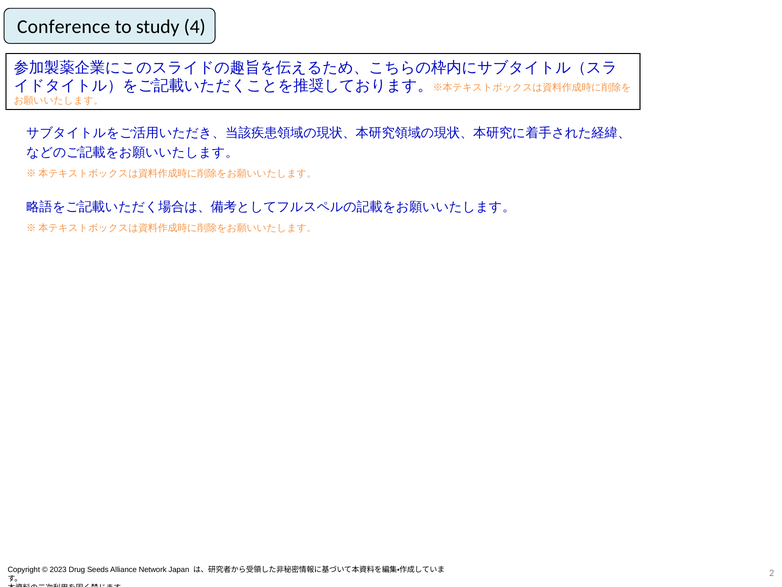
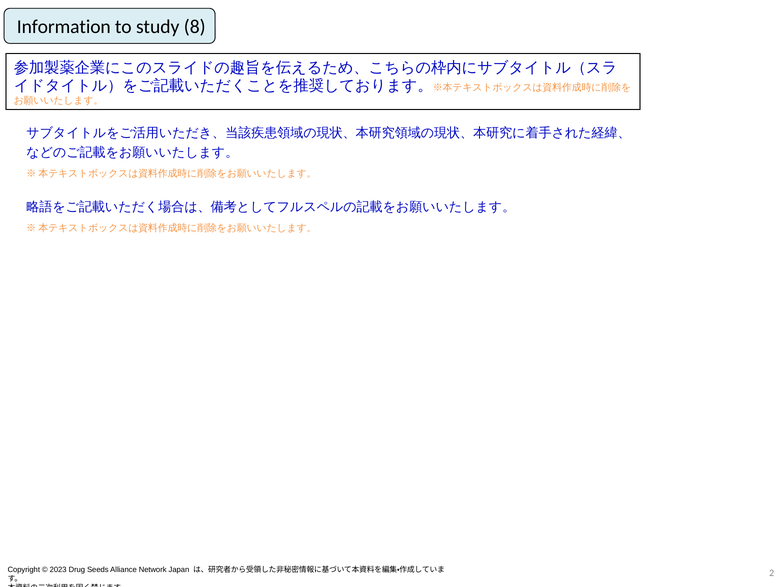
Conference: Conference -> Information
4: 4 -> 8
